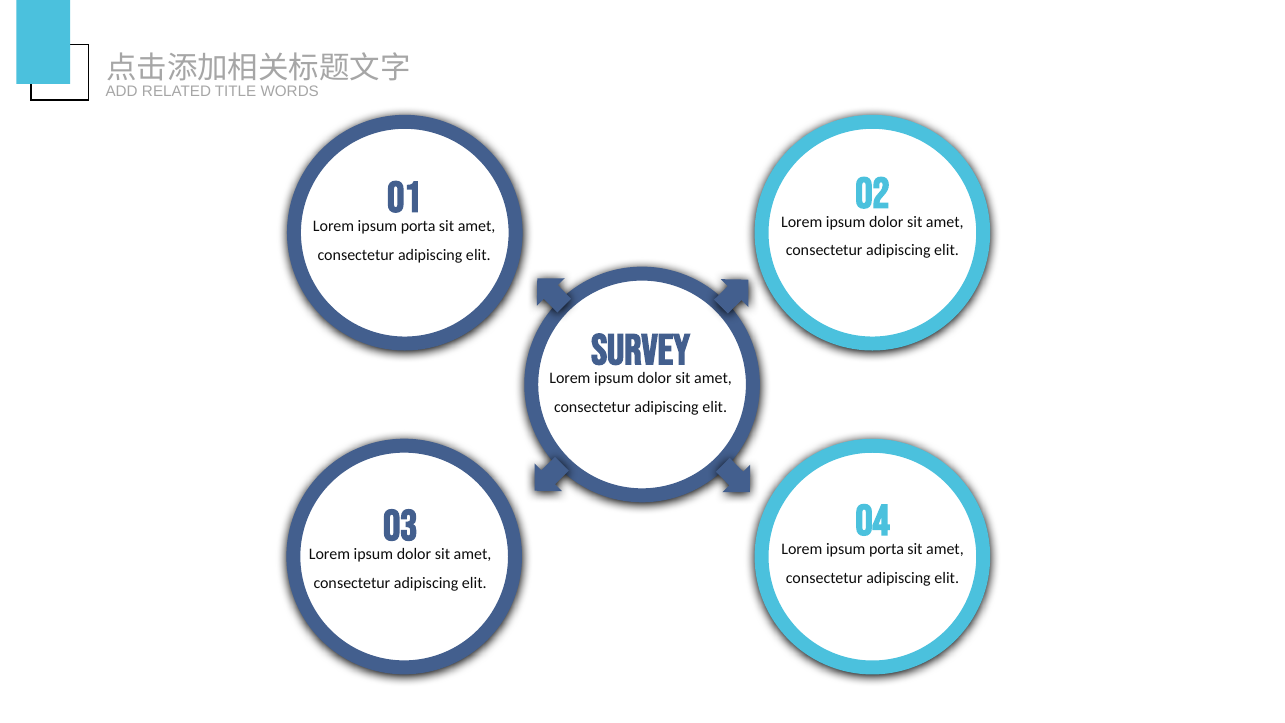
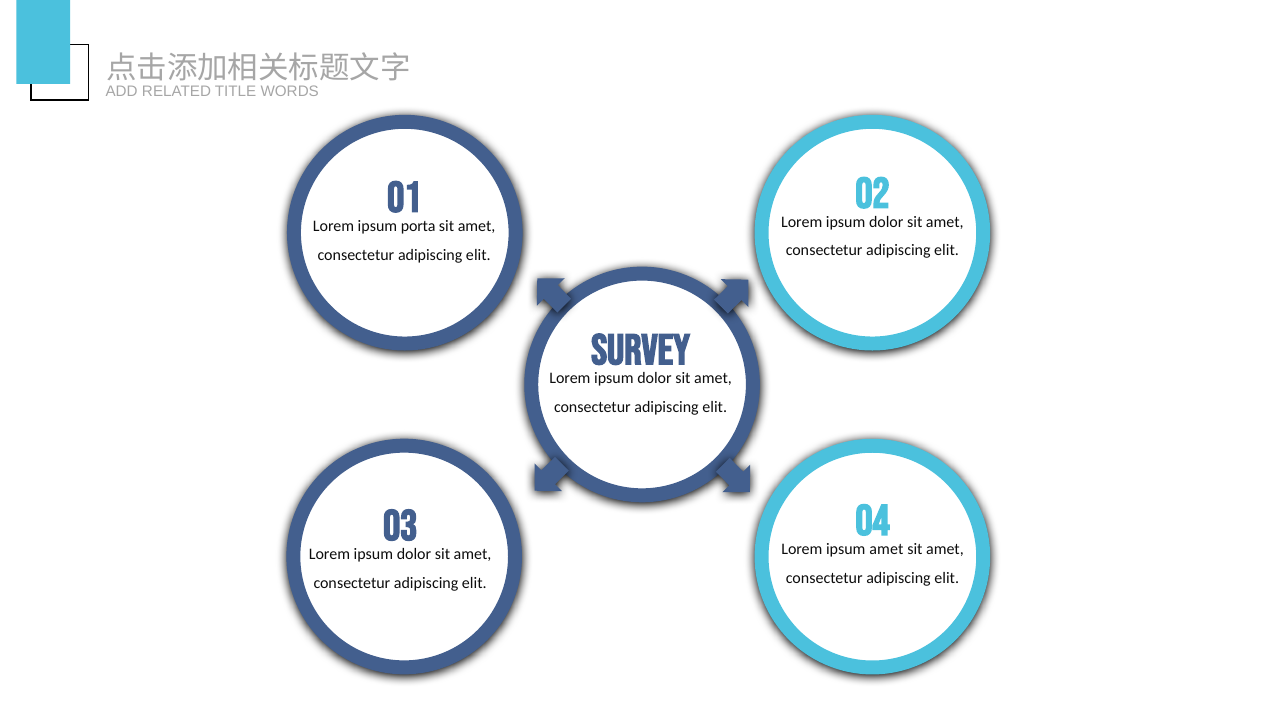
03 Lorem ipsum porta: porta -> amet
